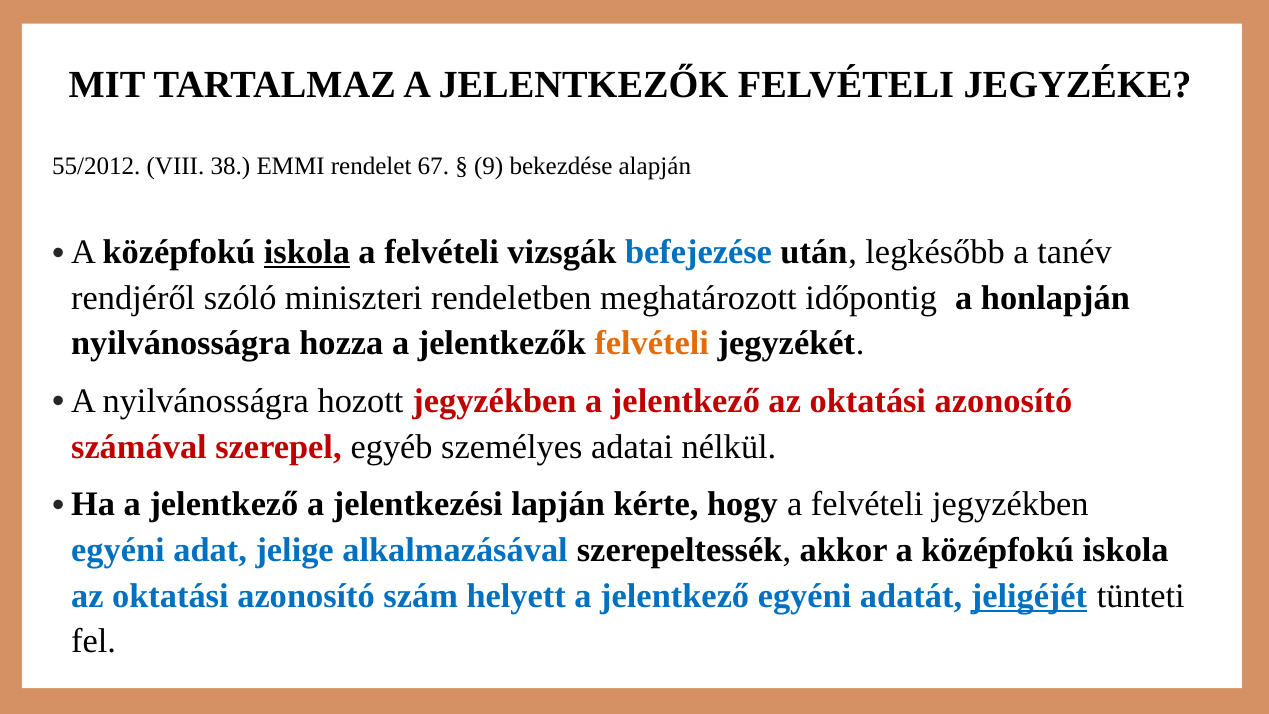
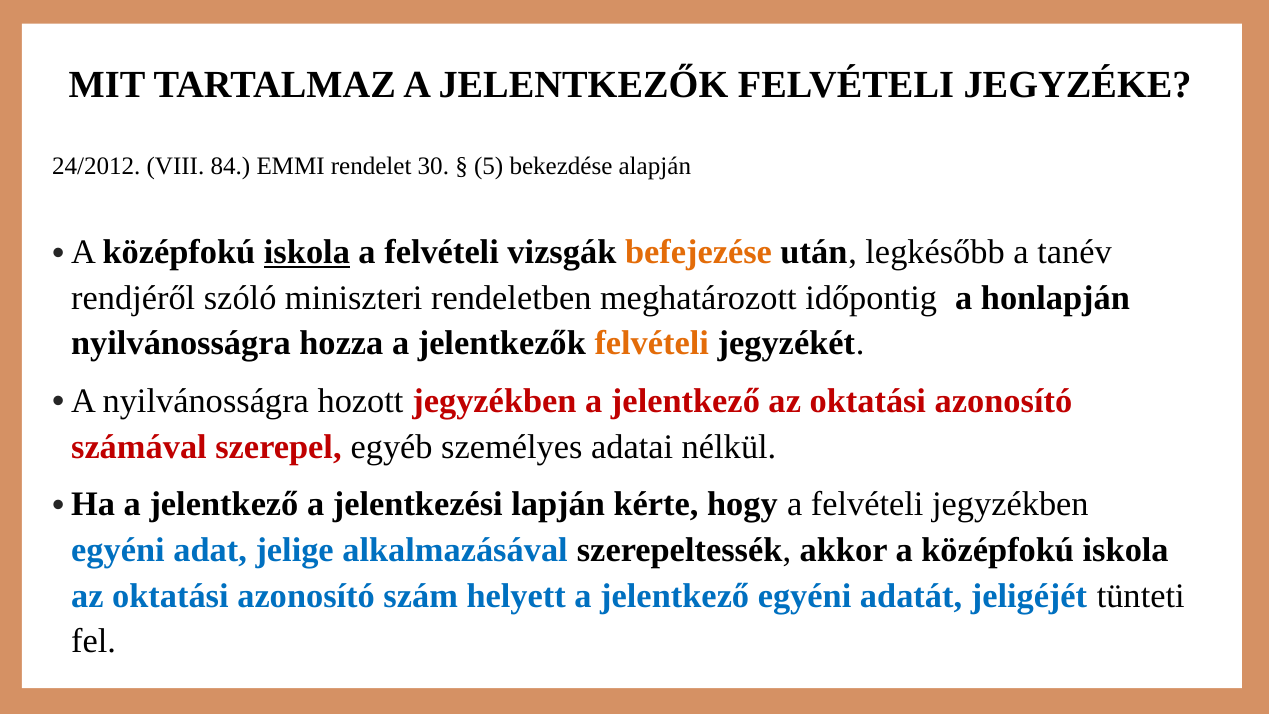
55/2012: 55/2012 -> 24/2012
38: 38 -> 84
67: 67 -> 30
9: 9 -> 5
befejezése colour: blue -> orange
jeligéjét underline: present -> none
